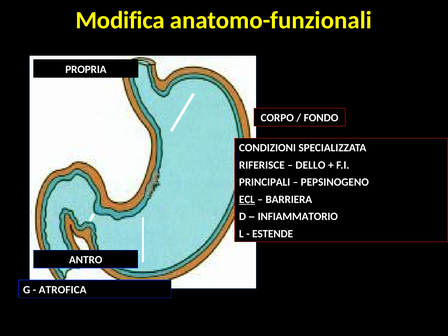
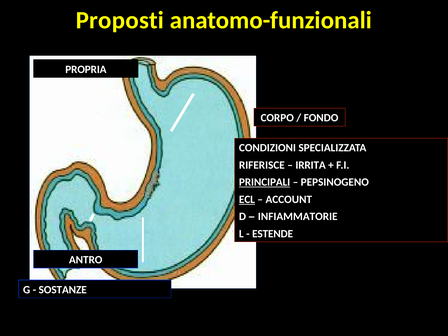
Modifica: Modifica -> Proposti
DELLO: DELLO -> IRRITA
PRINCIPALI underline: none -> present
BARRIERA: BARRIERA -> ACCOUNT
INFIAMMATORIO: INFIAMMATORIO -> INFIAMMATORIE
ATROFICA: ATROFICA -> SOSTANZE
